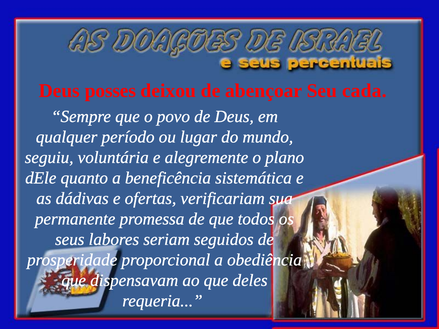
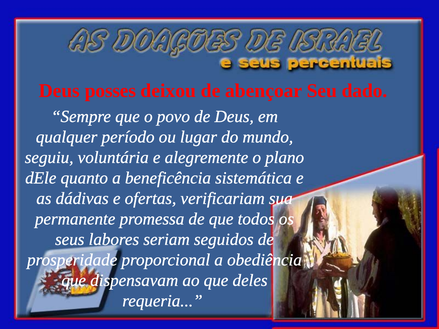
cada: cada -> dado
